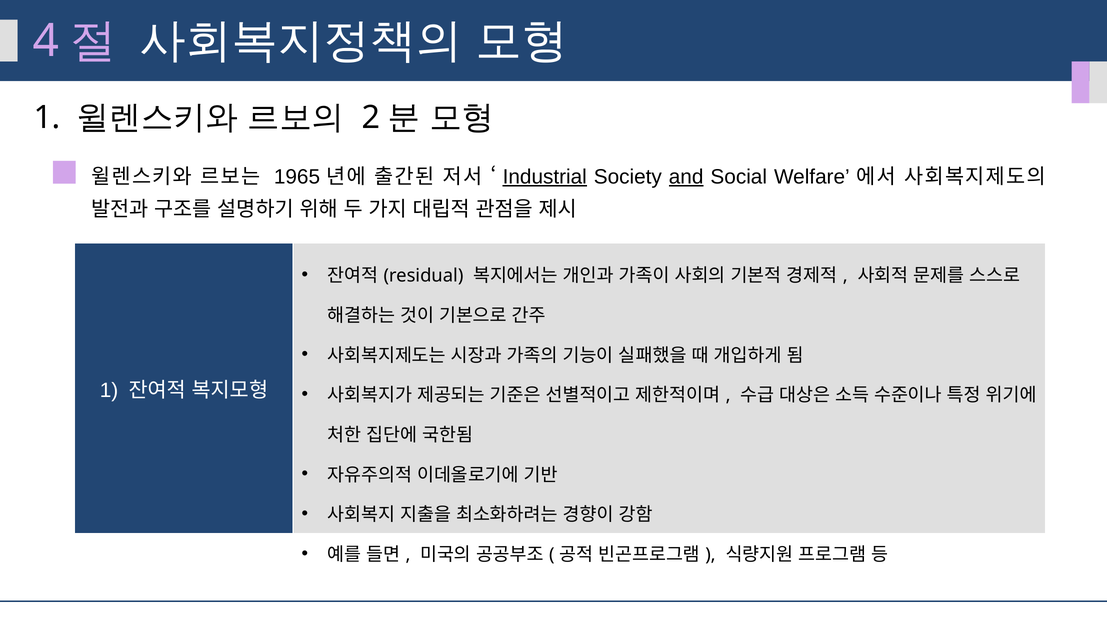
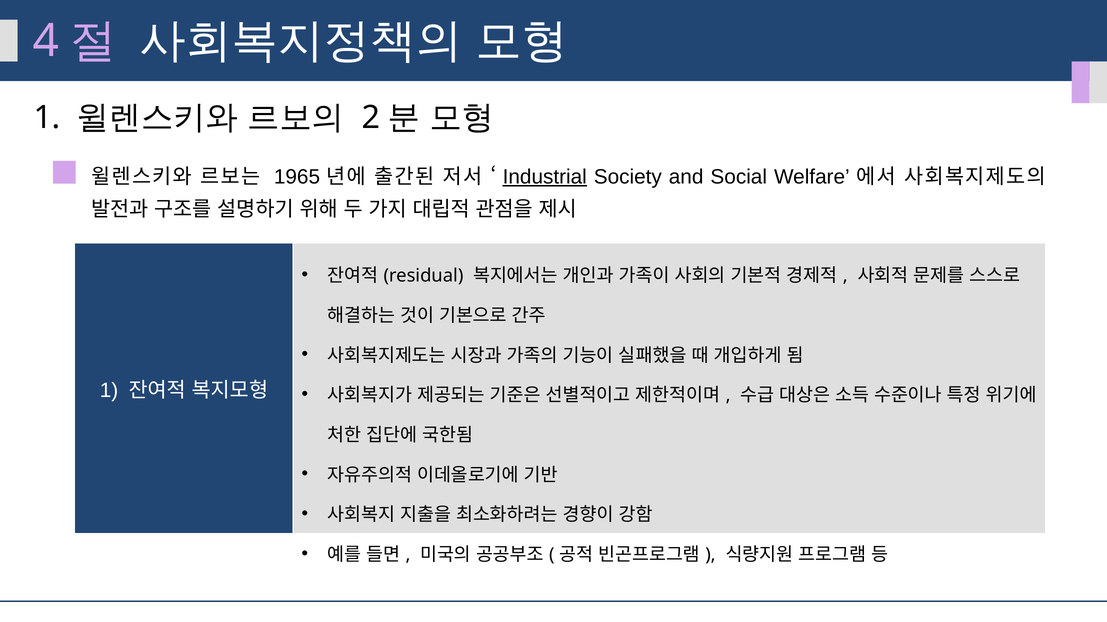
and underline: present -> none
